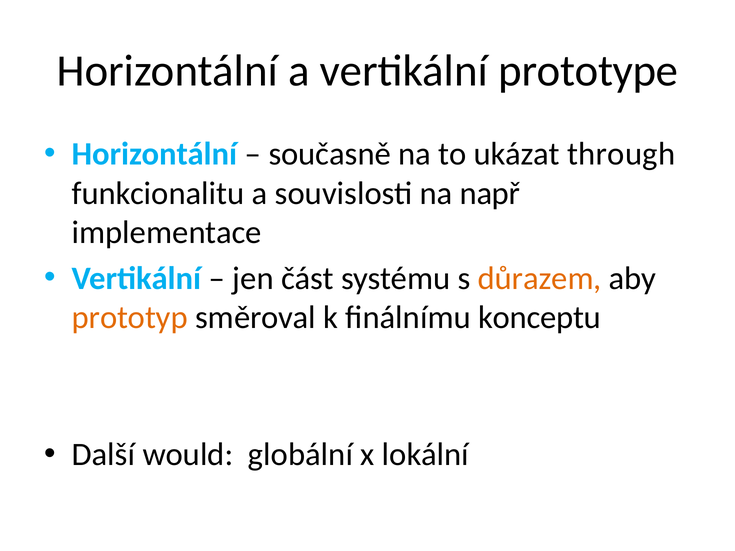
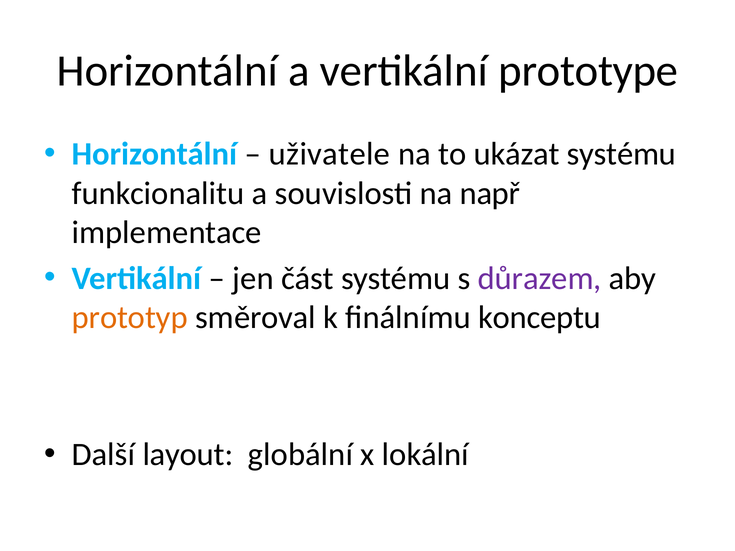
současně: současně -> uživatele
ukázat through: through -> systému
důrazem colour: orange -> purple
would: would -> layout
